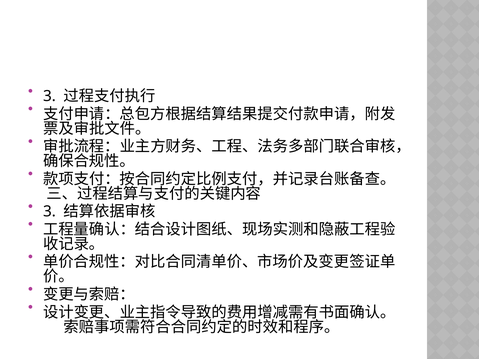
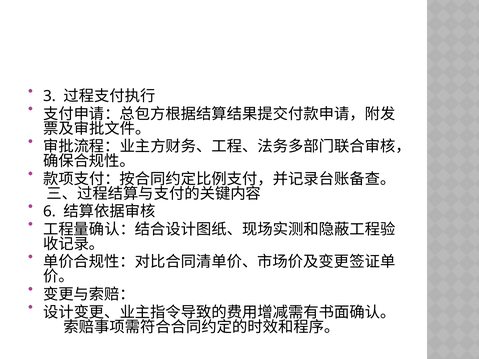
3 at (49, 212): 3 -> 6
